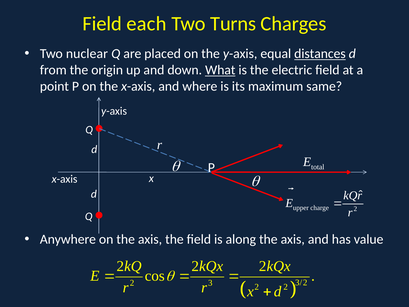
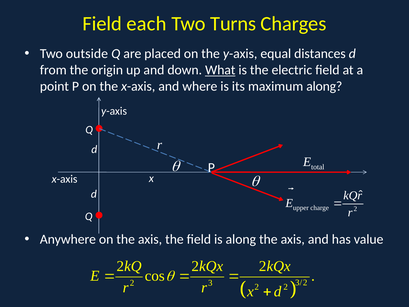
nuclear: nuclear -> outside
distances underline: present -> none
maximum same: same -> along
